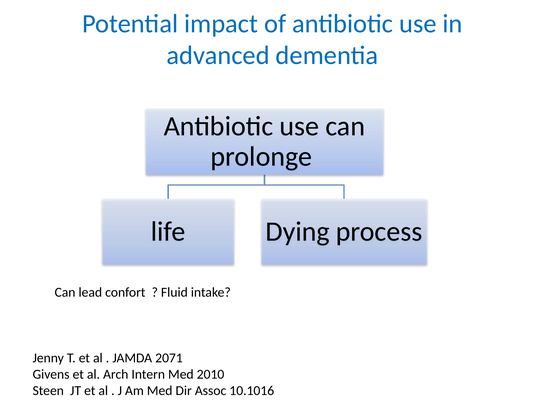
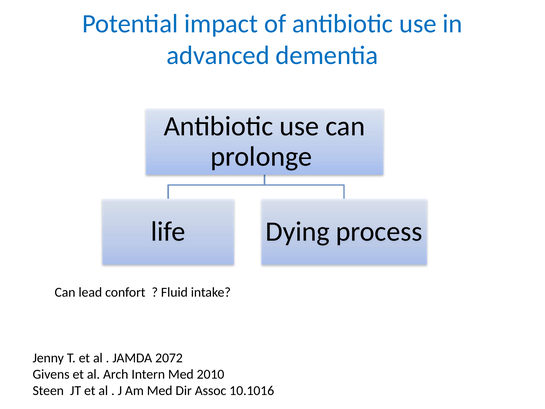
2071: 2071 -> 2072
